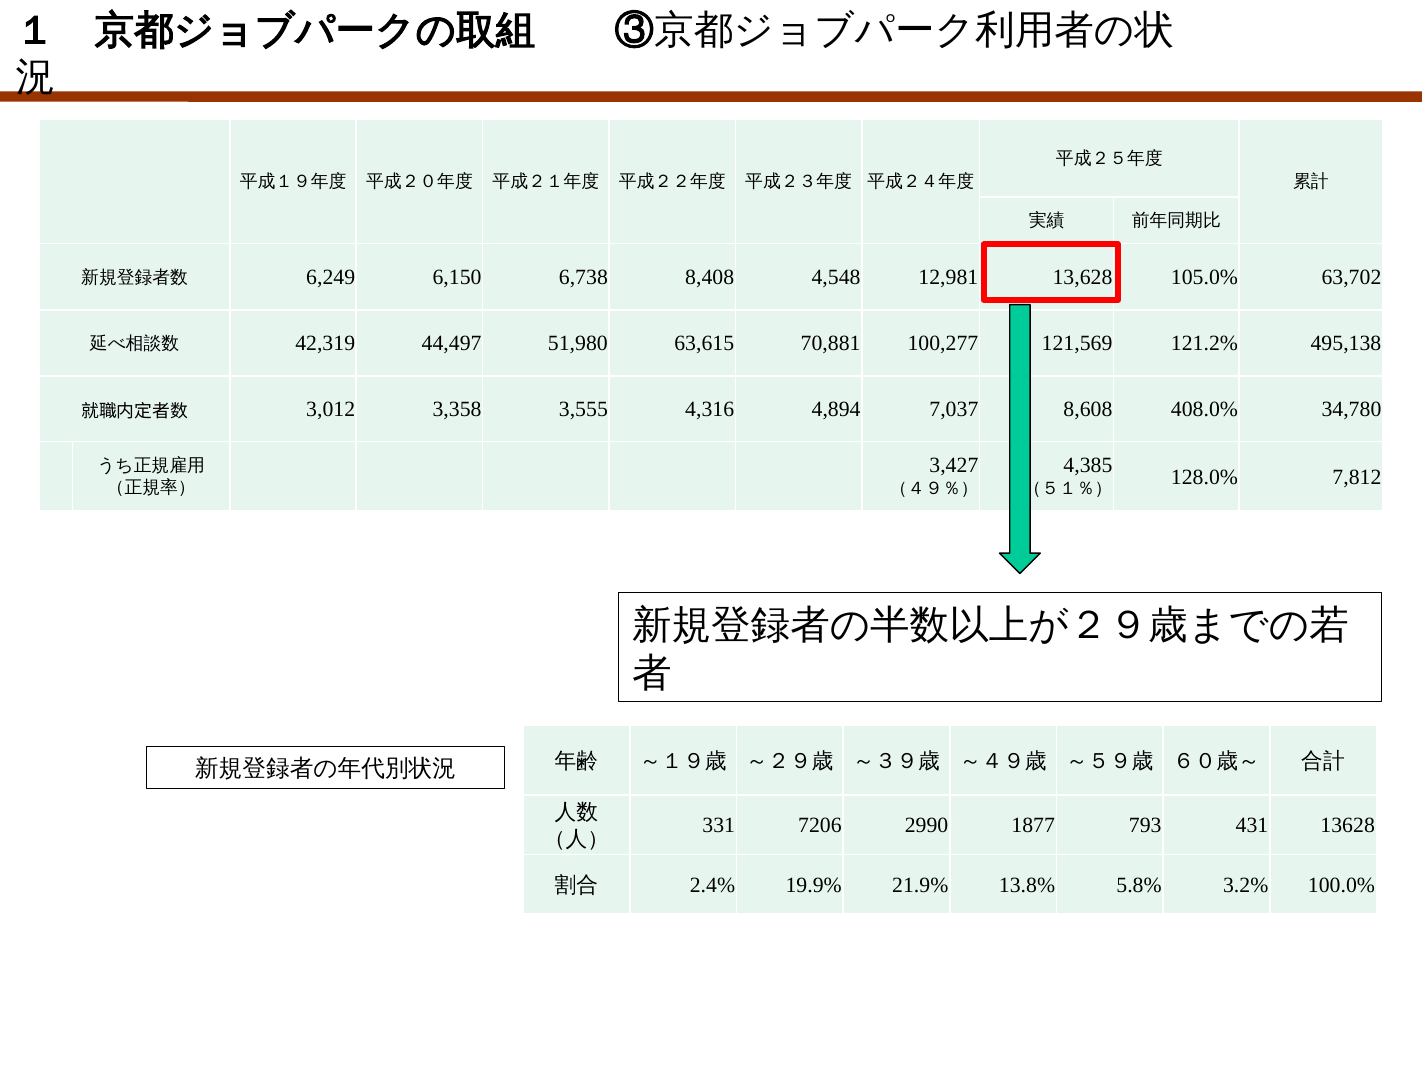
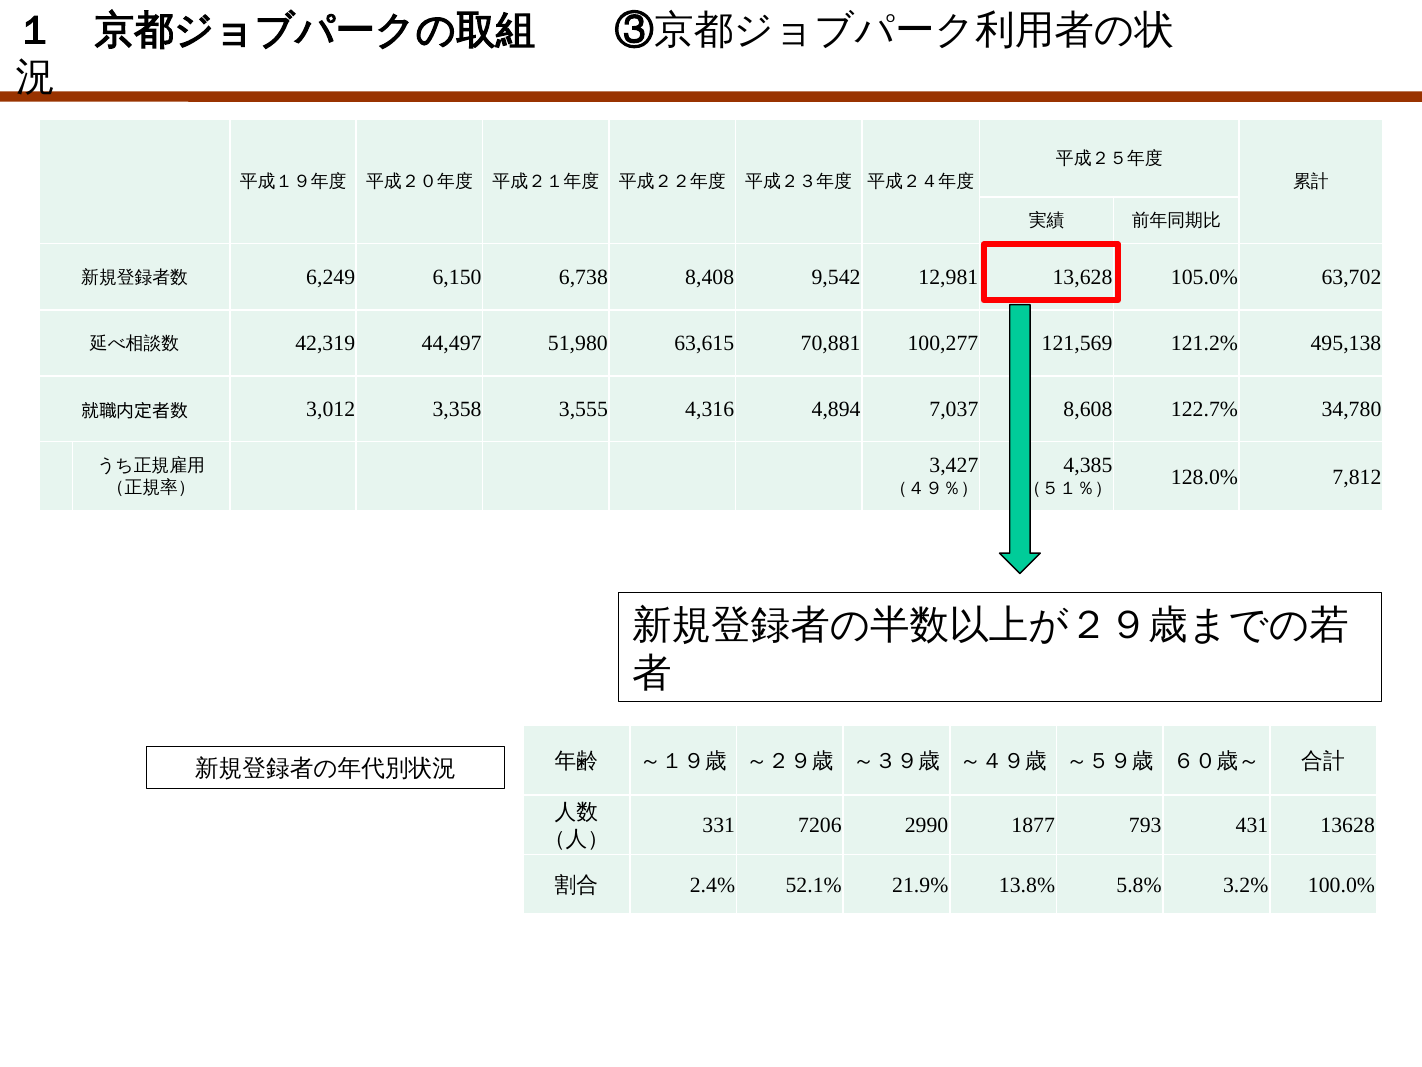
4,548: 4,548 -> 9,542
408.0%: 408.0% -> 122.7%
19.9%: 19.9% -> 52.1%
